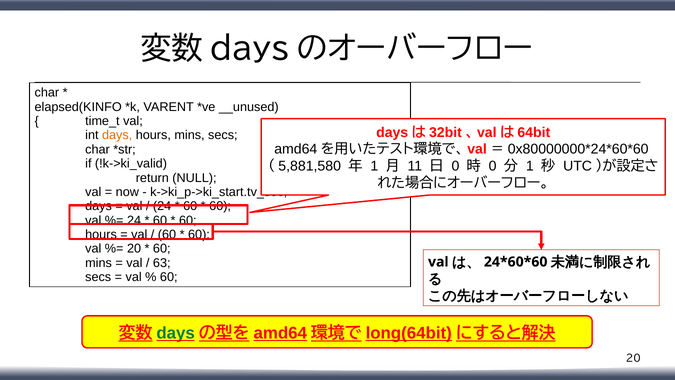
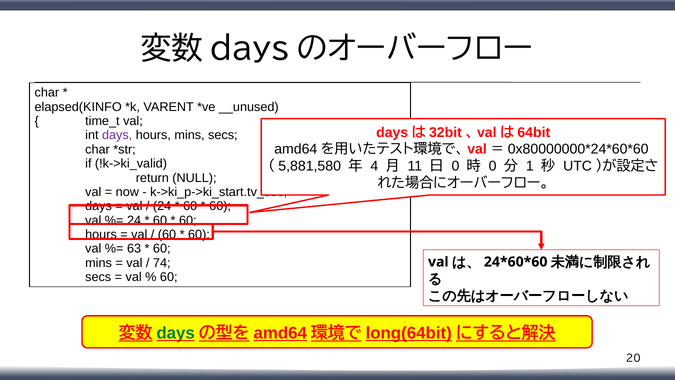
days at (117, 135) colour: orange -> purple
1 at (374, 166): 1 -> 4
20 at (134, 249): 20 -> 63
63: 63 -> 74
